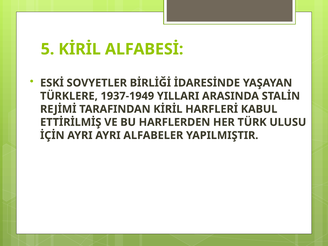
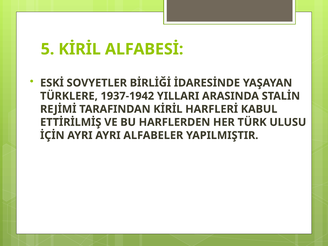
1937-1949: 1937-1949 -> 1937-1942
